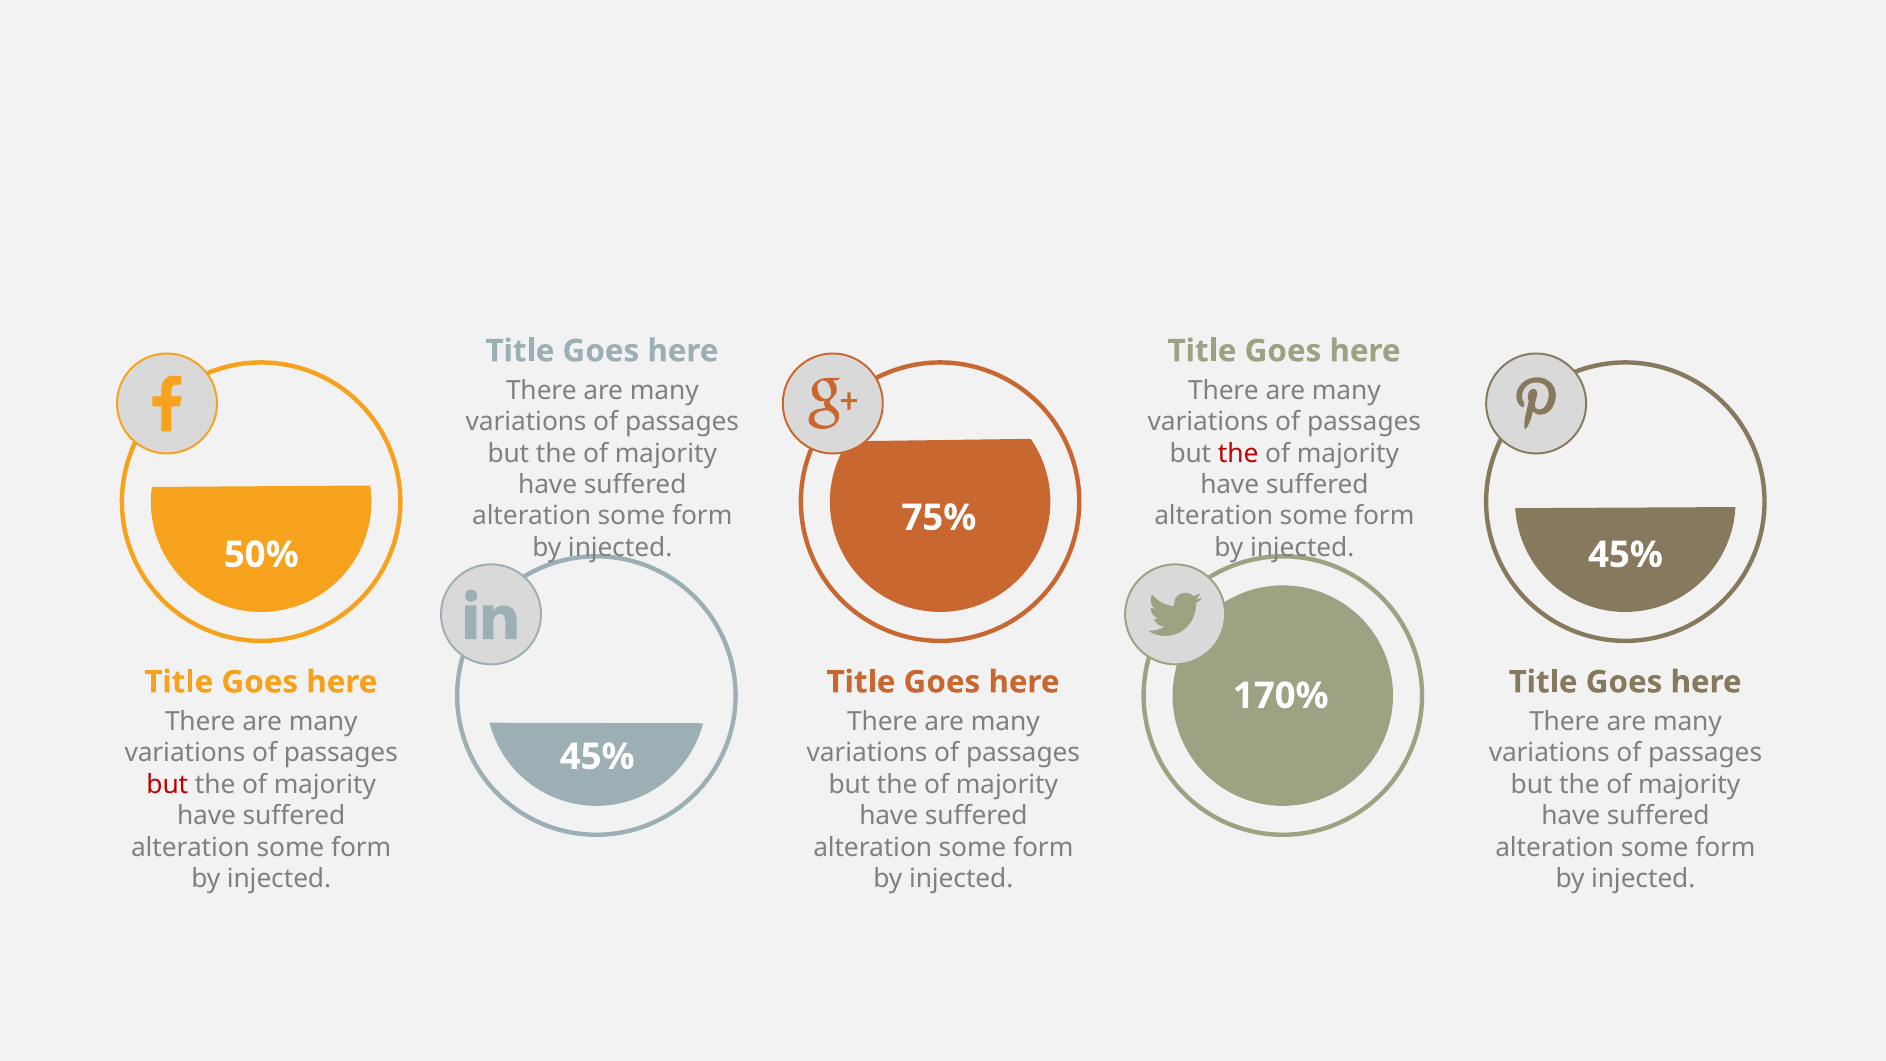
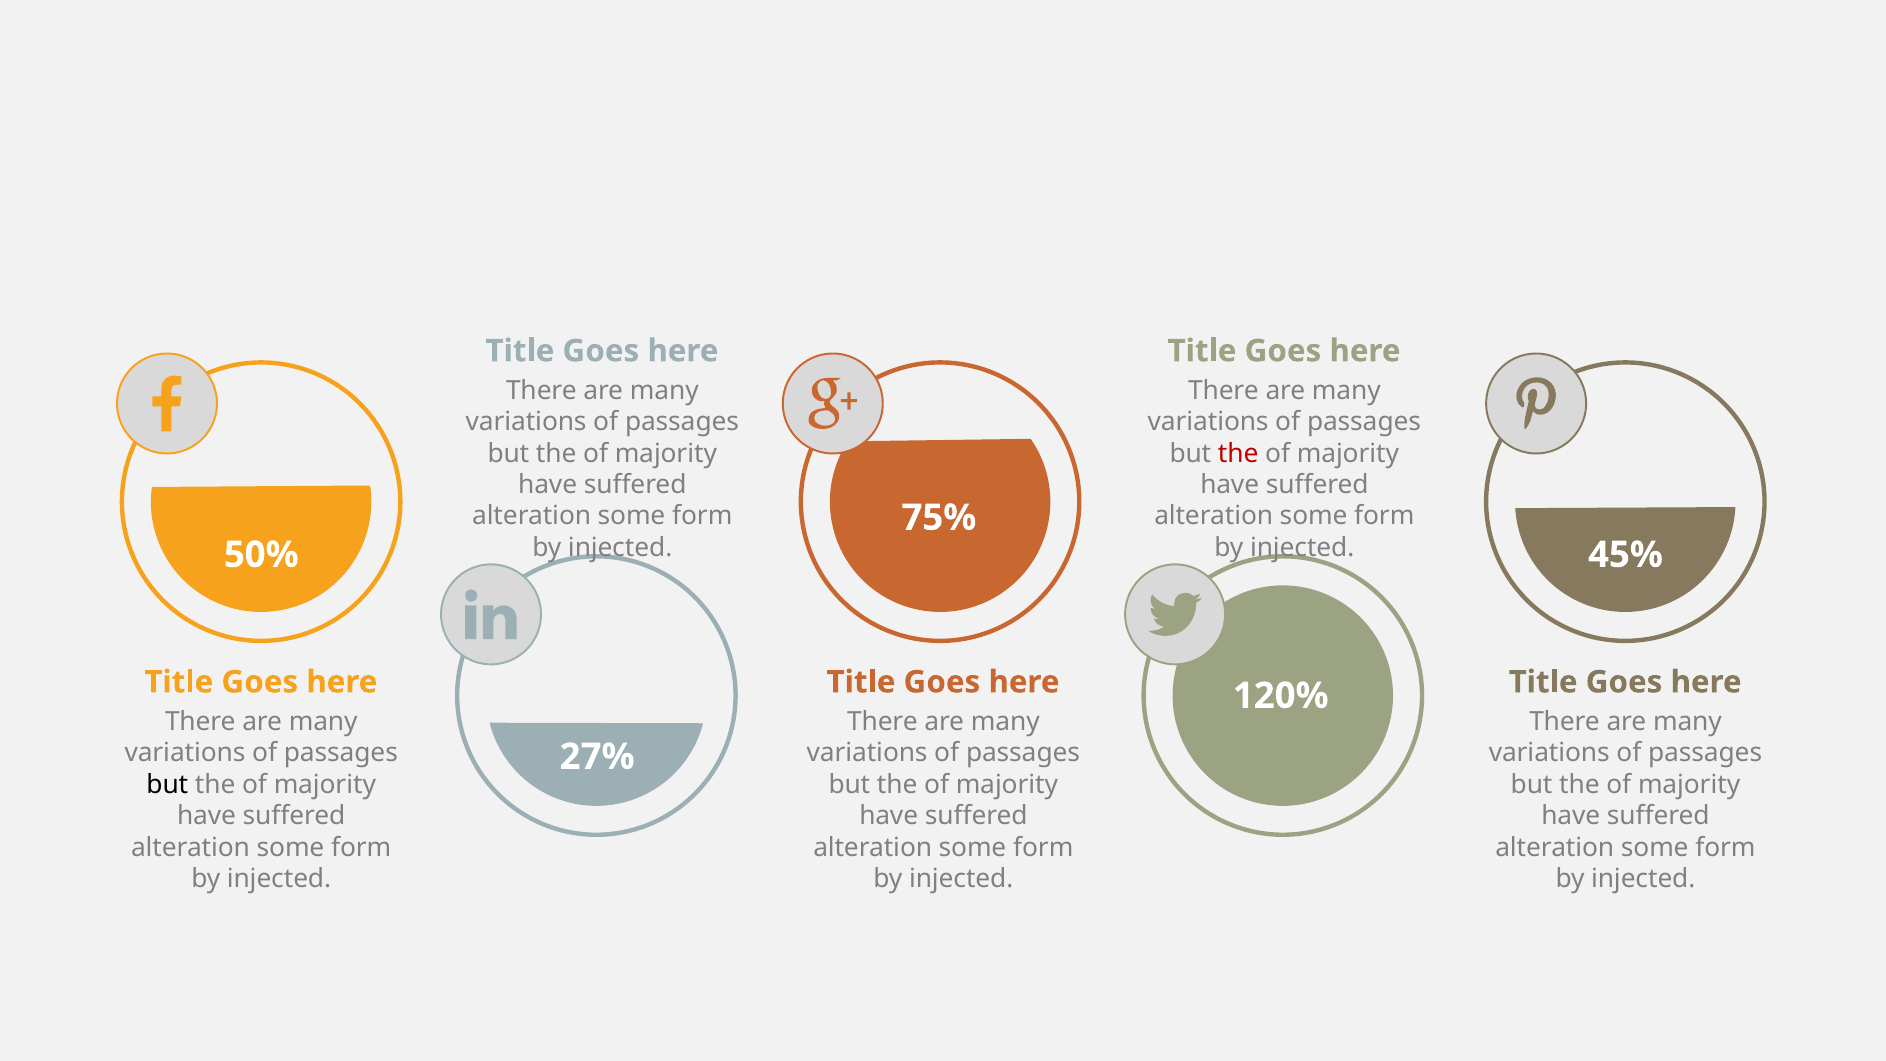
170%: 170% -> 120%
45% at (597, 757): 45% -> 27%
but at (167, 784) colour: red -> black
